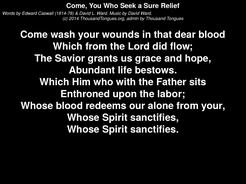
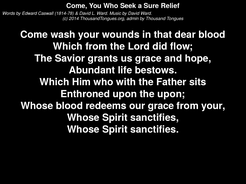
the labor: labor -> upon
our alone: alone -> grace
